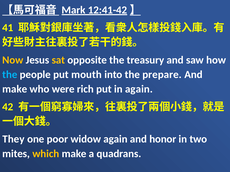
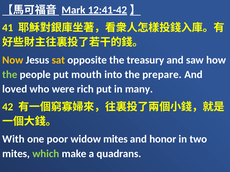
the at (10, 75) colour: light blue -> light green
make at (15, 89): make -> loved
in again: again -> many
They: They -> With
widow again: again -> mites
which colour: yellow -> light green
